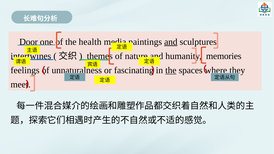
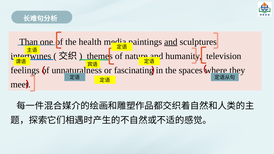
Door: Door -> Than
memories: memories -> television
the at (171, 70) underline: present -> none
